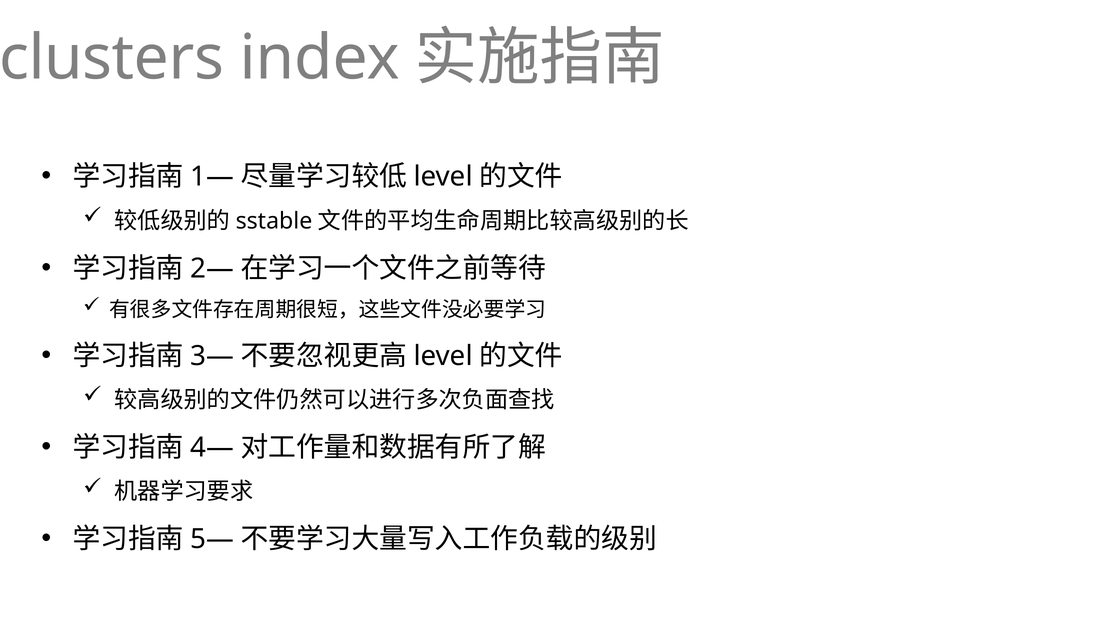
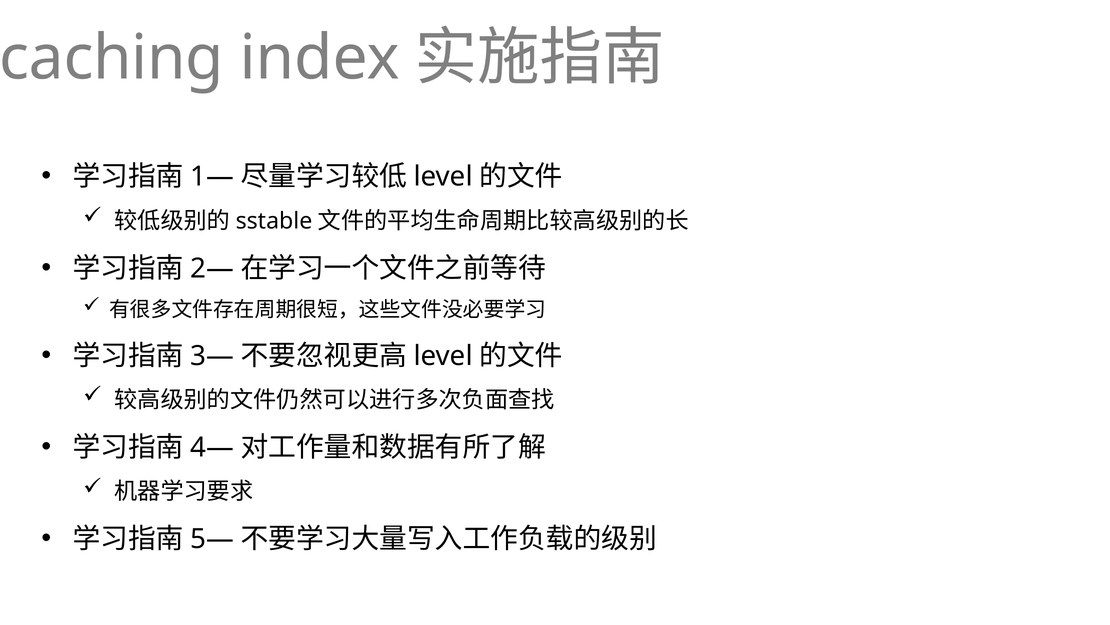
clusters: clusters -> caching
